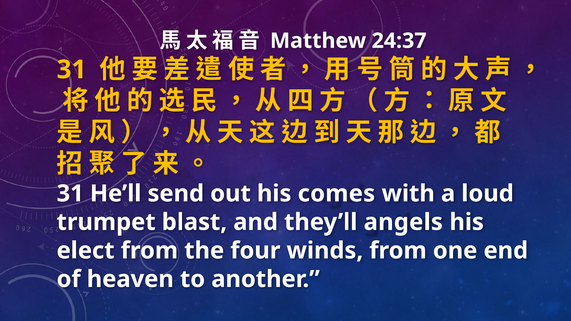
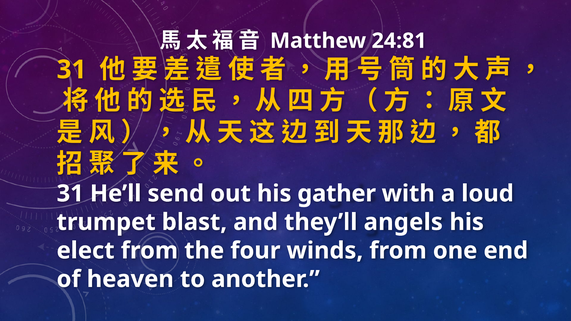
24:37: 24:37 -> 24:81
comes: comes -> gather
